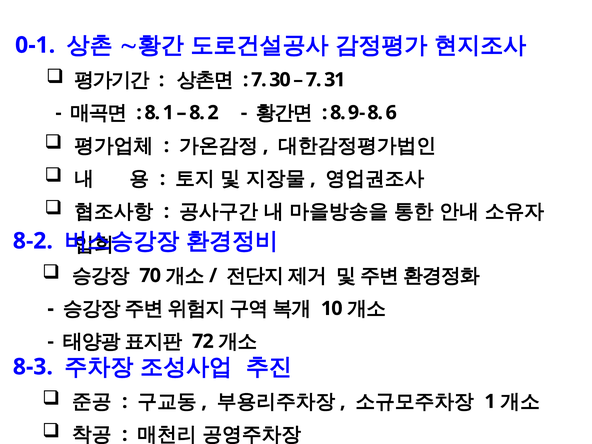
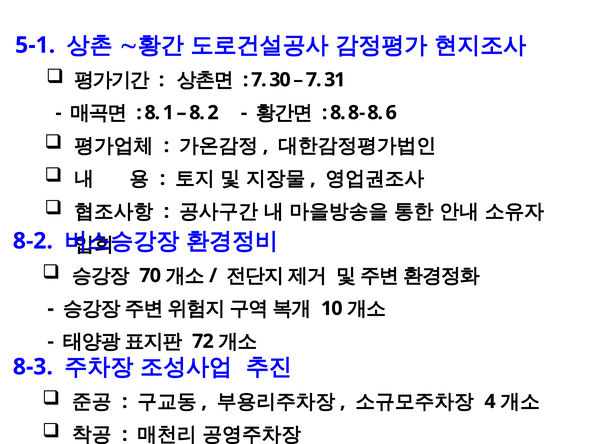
0-1: 0-1 -> 5-1
9-: 9- -> 8-
1 at (490, 401): 1 -> 4
